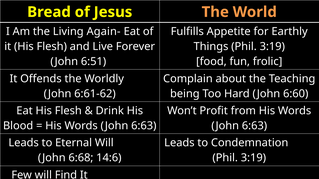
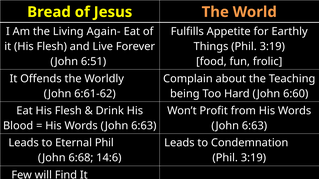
Eternal Will: Will -> Phil
